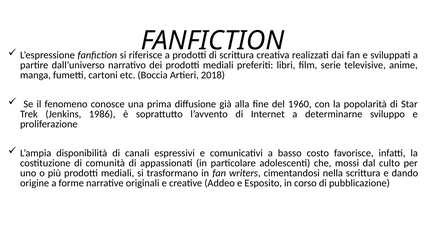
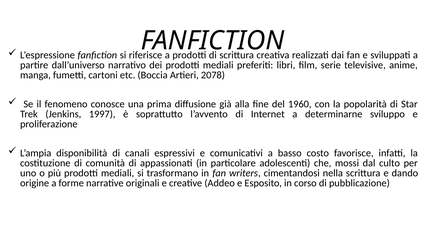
2018: 2018 -> 2078
1986: 1986 -> 1997
